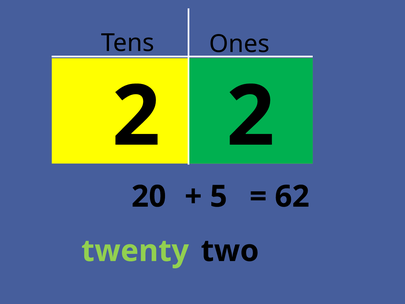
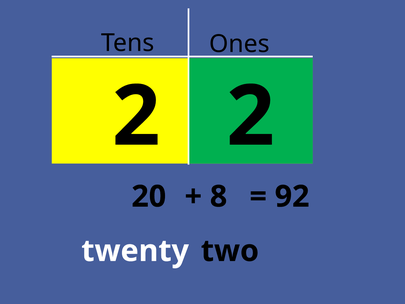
5: 5 -> 8
62: 62 -> 92
twenty colour: light green -> white
